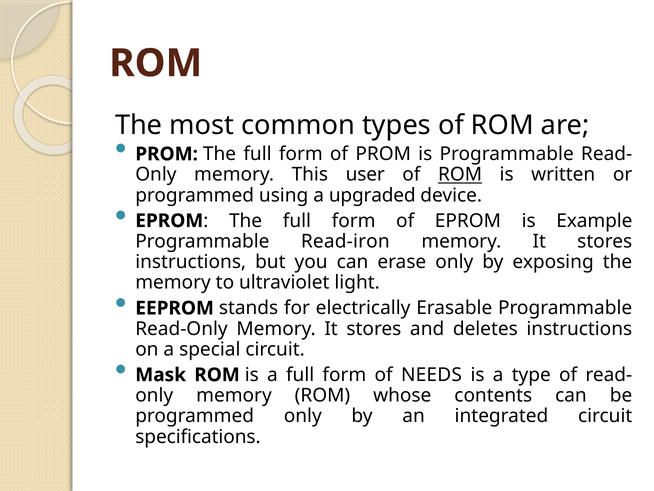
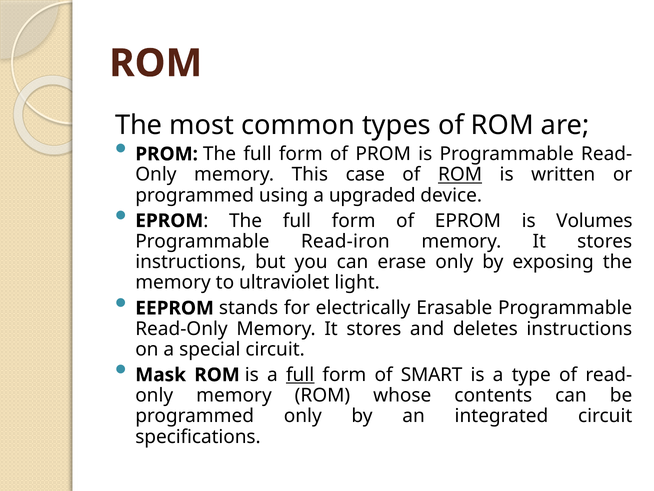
user: user -> case
Example: Example -> Volumes
full at (300, 375) underline: none -> present
NEEDS: NEEDS -> SMART
